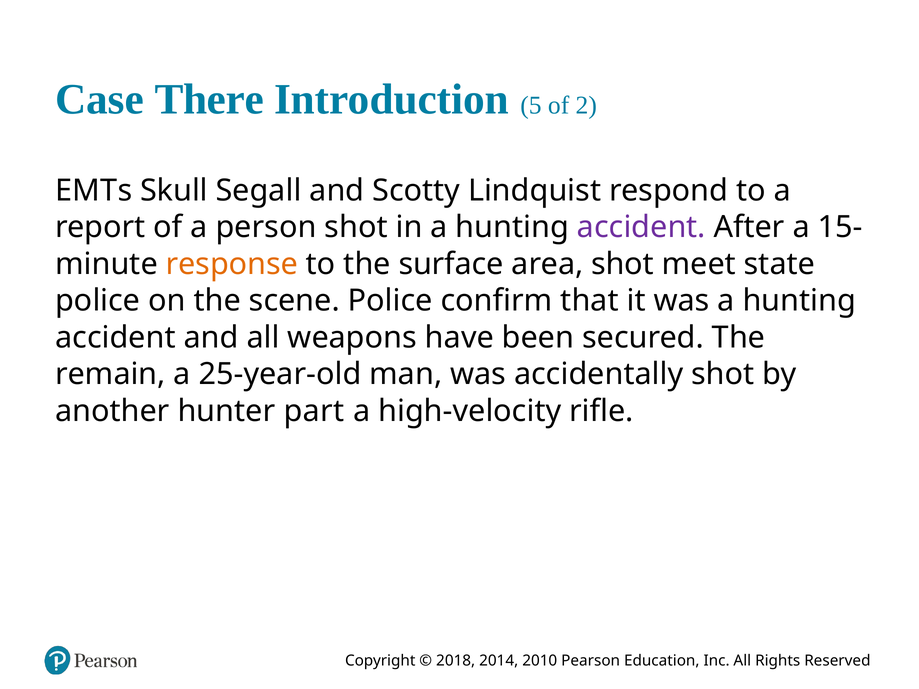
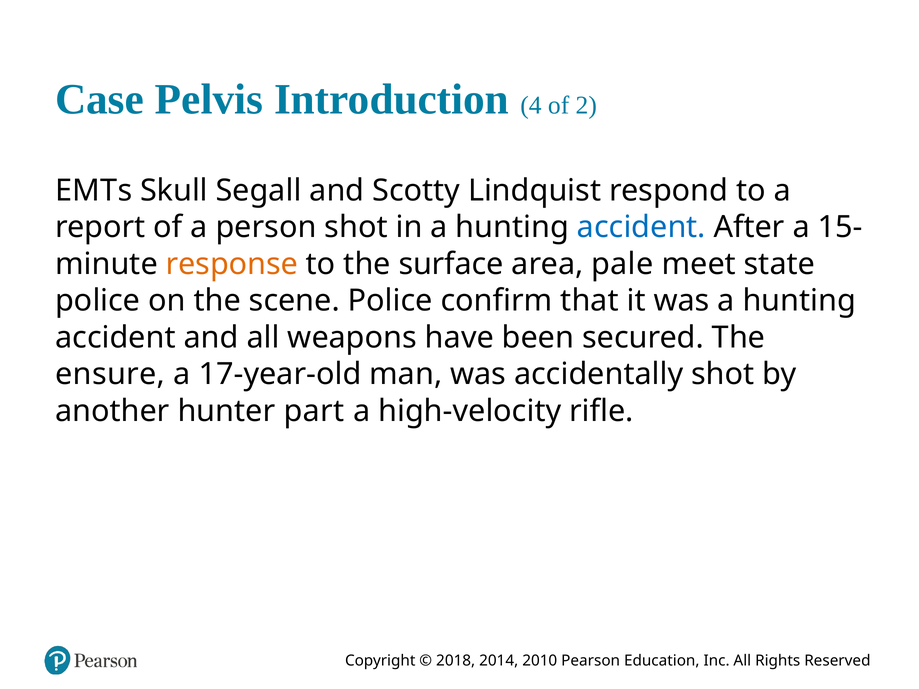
There: There -> Pelvis
5: 5 -> 4
accident at (641, 227) colour: purple -> blue
area shot: shot -> pale
remain: remain -> ensure
25-year-old: 25-year-old -> 17-year-old
